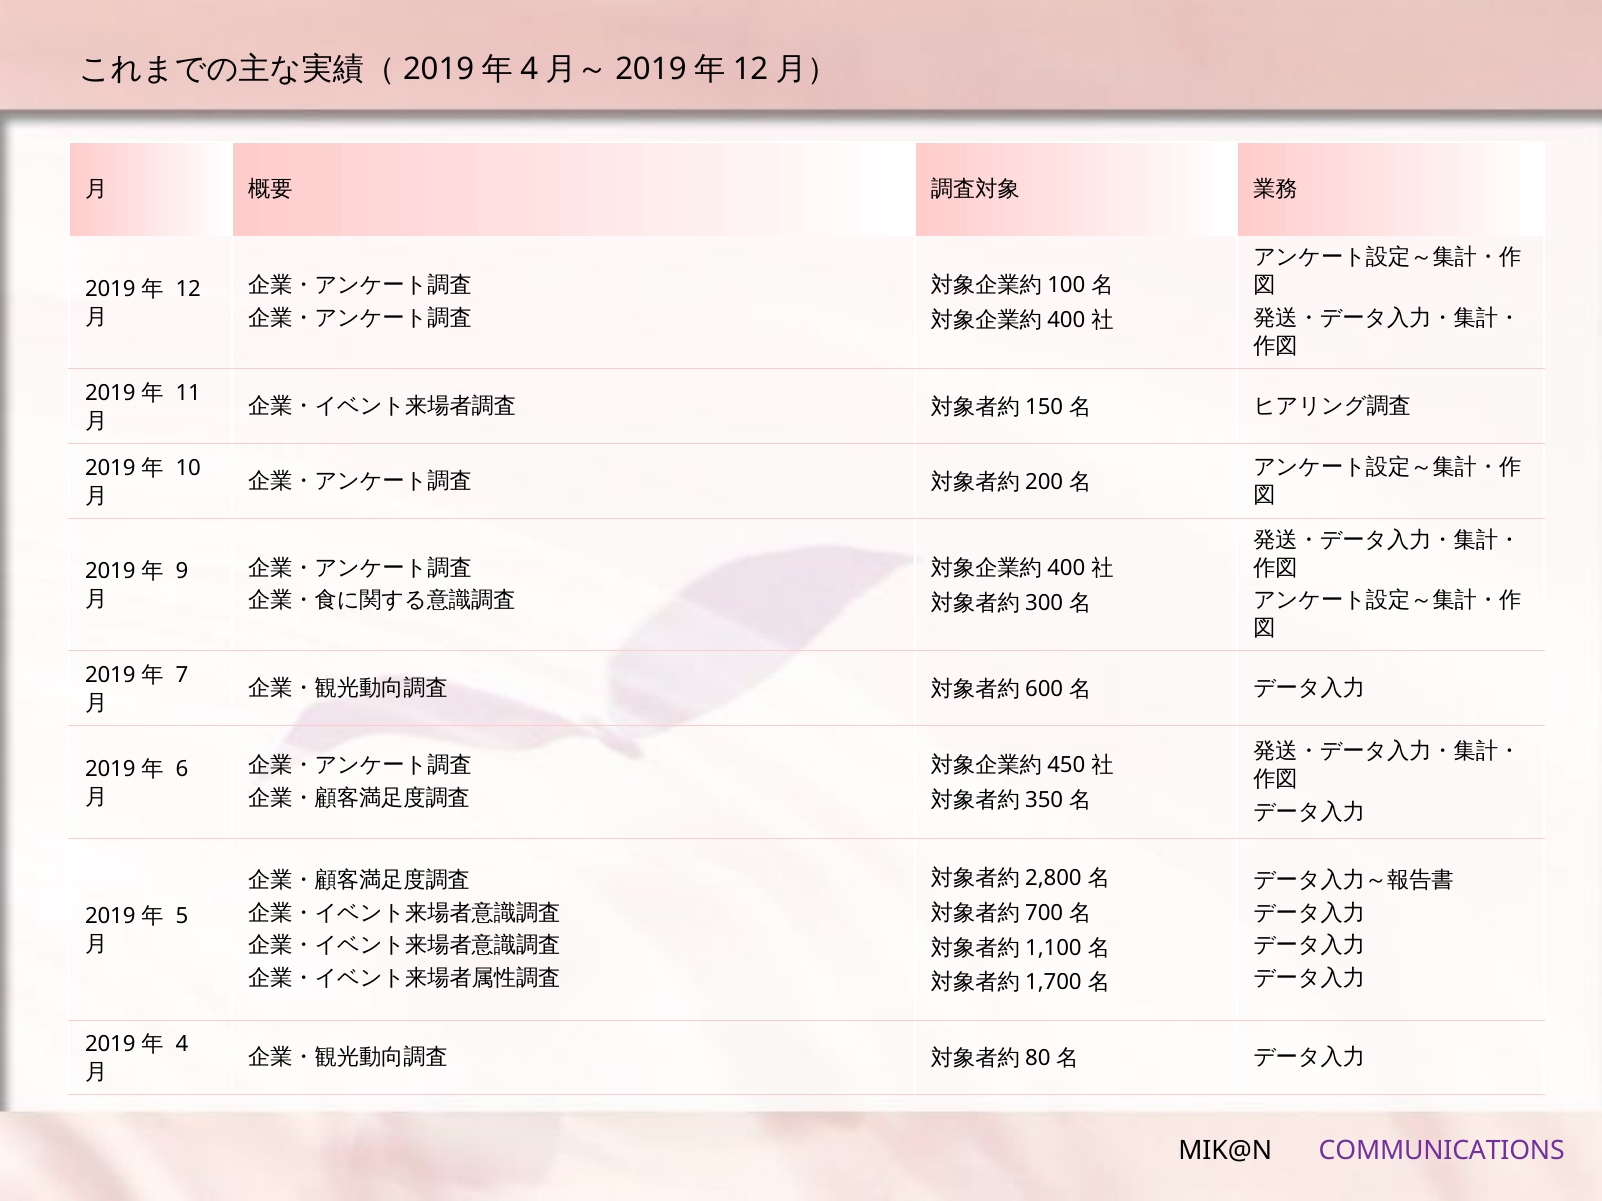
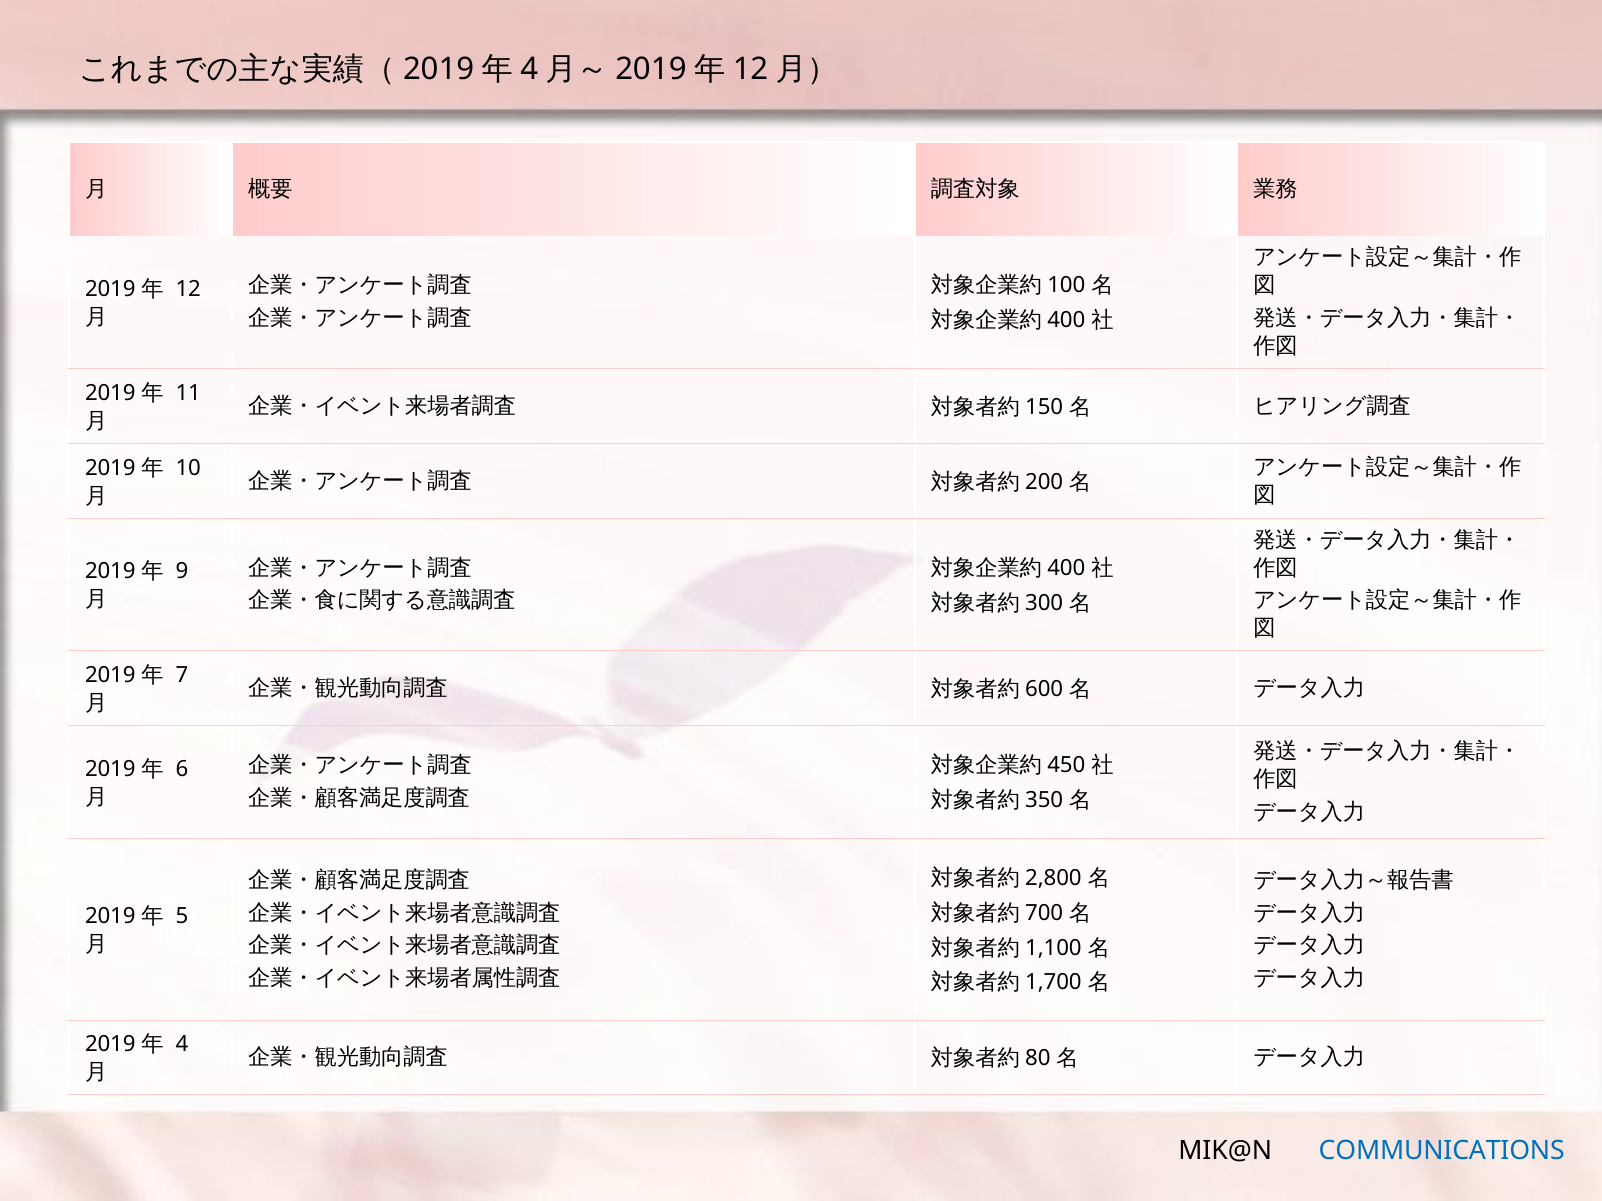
COMMUNICATIONS colour: purple -> blue
